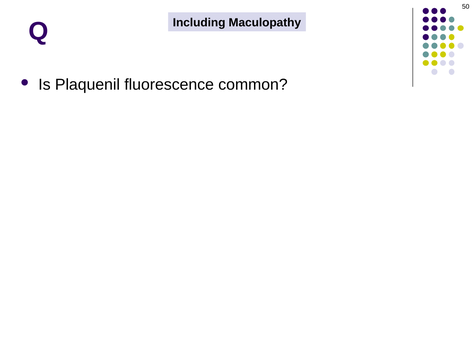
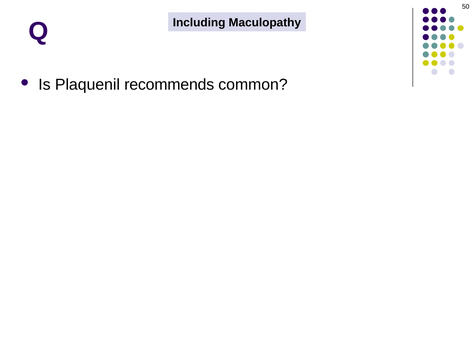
fluorescence: fluorescence -> recommends
